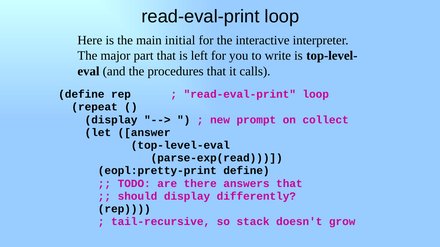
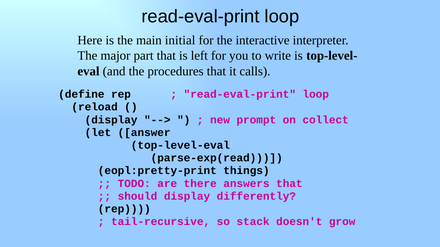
repeat: repeat -> reload
eopl:pretty-print define: define -> things
